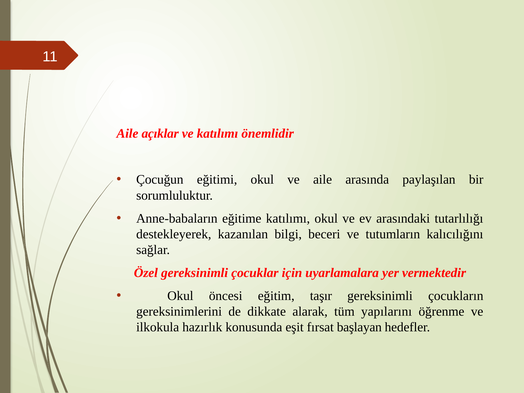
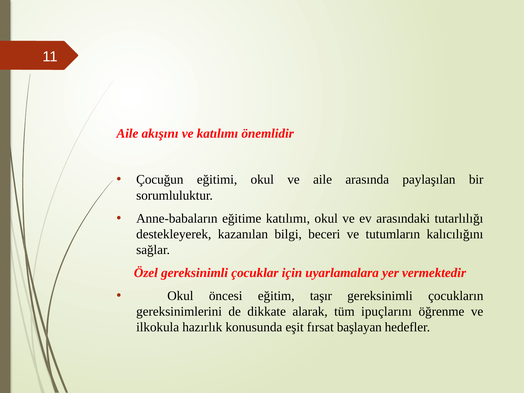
açıklar: açıklar -> akışını
yapılarını: yapılarını -> ipuçlarını
